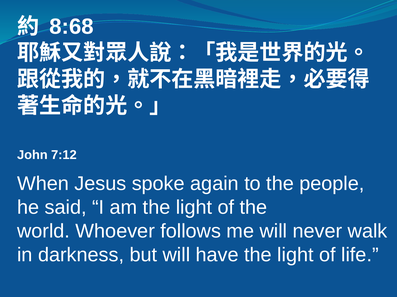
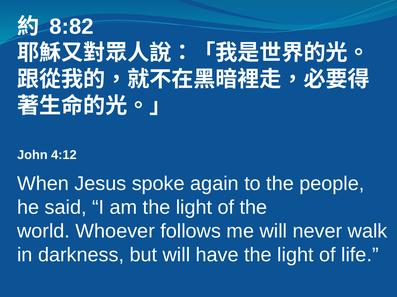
8:68: 8:68 -> 8:82
7:12: 7:12 -> 4:12
